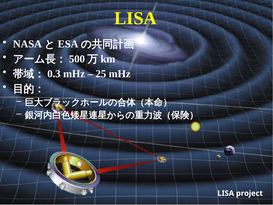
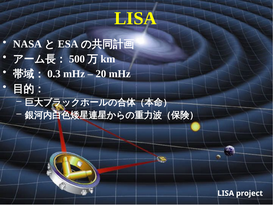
25: 25 -> 20
